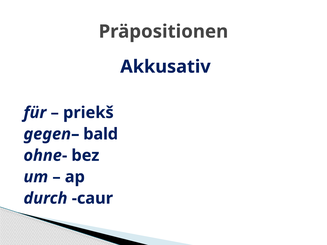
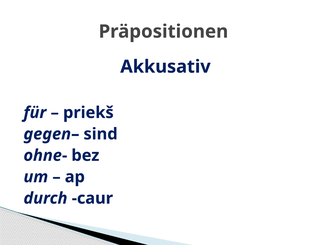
bald: bald -> sind
